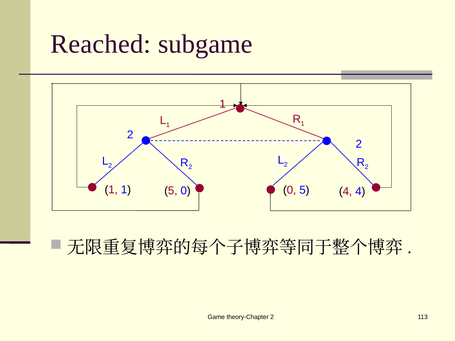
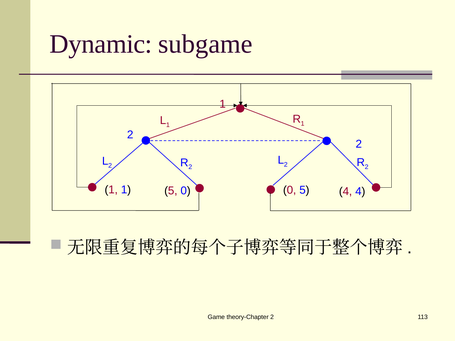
Reached: Reached -> Dynamic
